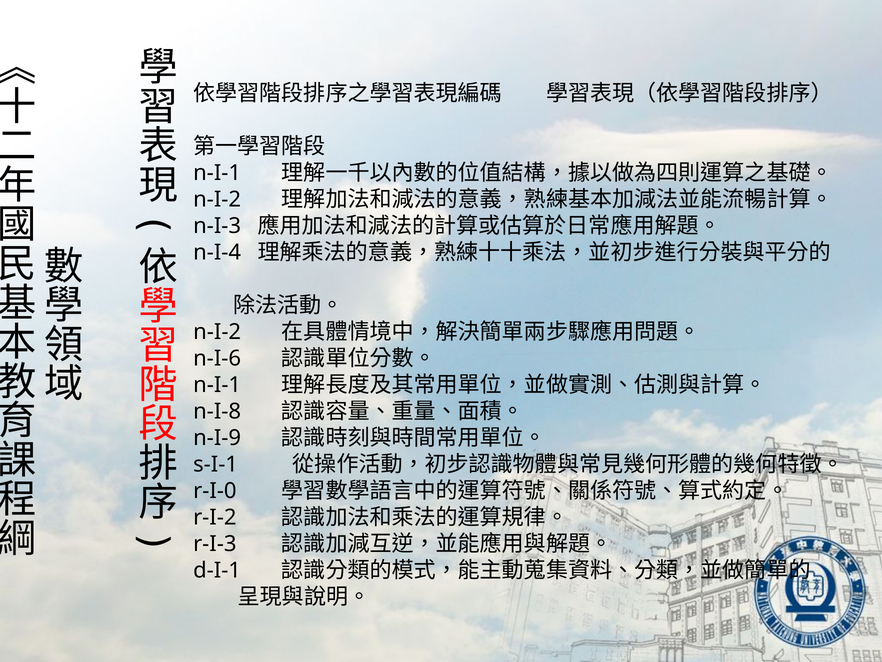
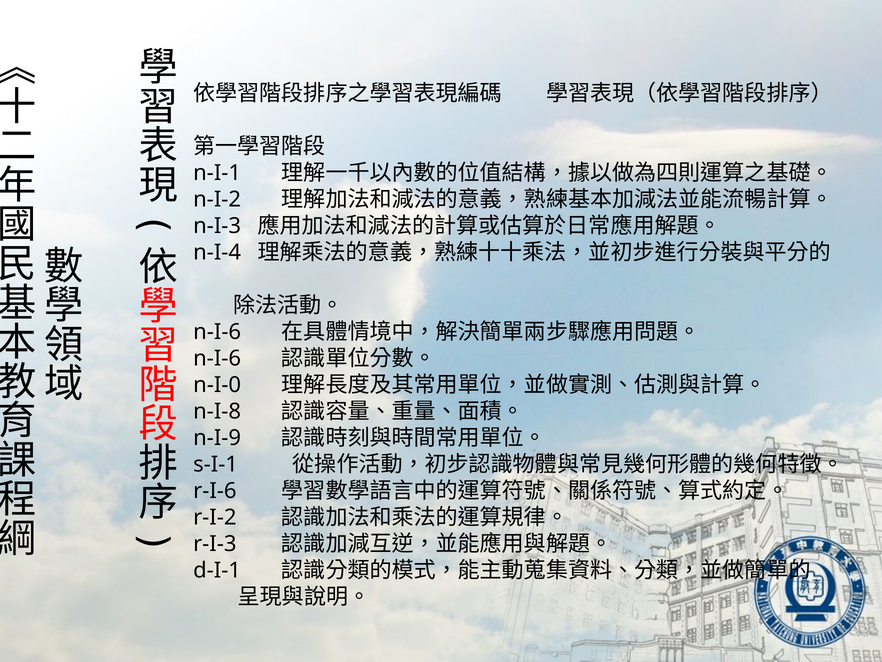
n-I-2 at (217, 332): n-I-2 -> n-I-6
n-I-1 at (217, 385): n-I-1 -> n-I-0
r-I-0: r-I-0 -> r-I-6
